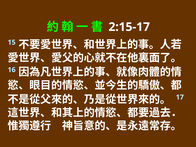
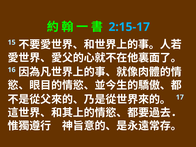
2:15-17 colour: white -> light blue
